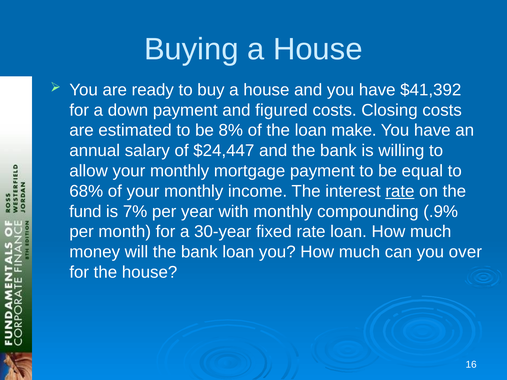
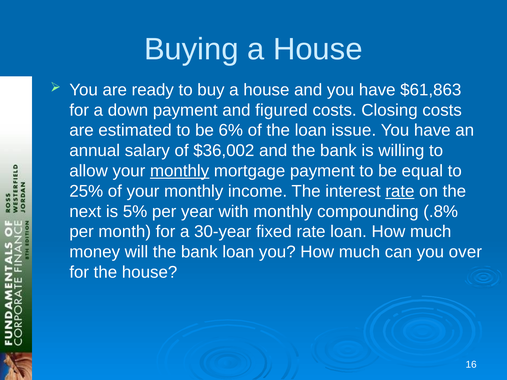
$41,392: $41,392 -> $61,863
8%: 8% -> 6%
make: make -> issue
$24,447: $24,447 -> $36,002
monthly at (180, 171) underline: none -> present
68%: 68% -> 25%
fund: fund -> next
7%: 7% -> 5%
.9%: .9% -> .8%
